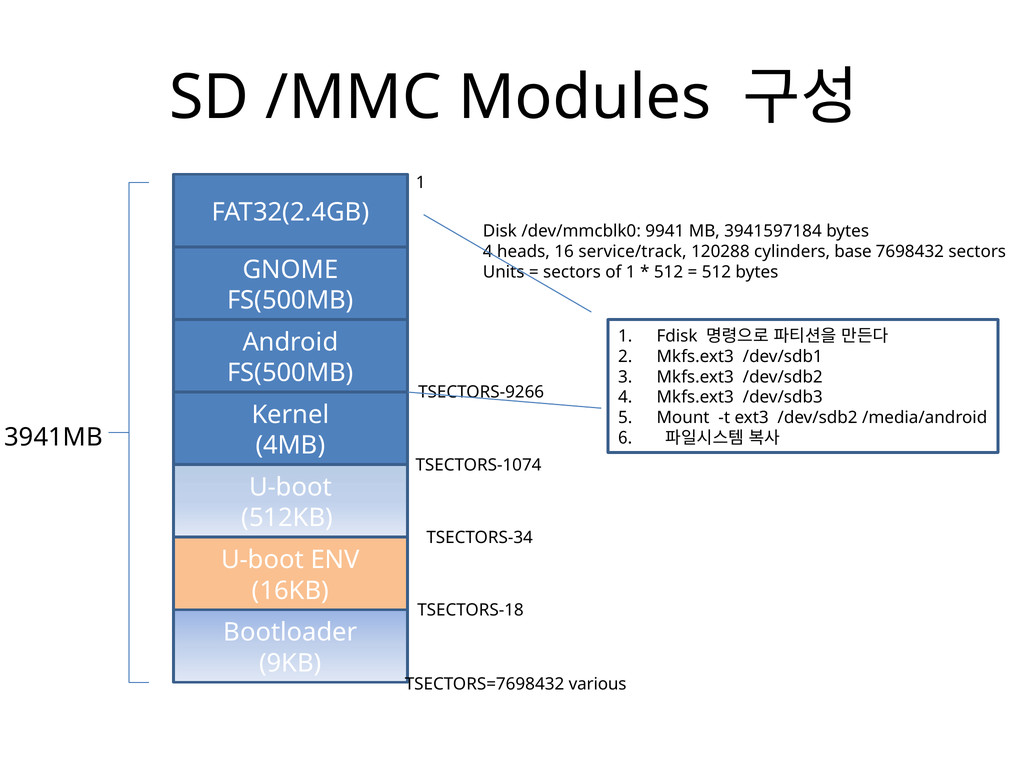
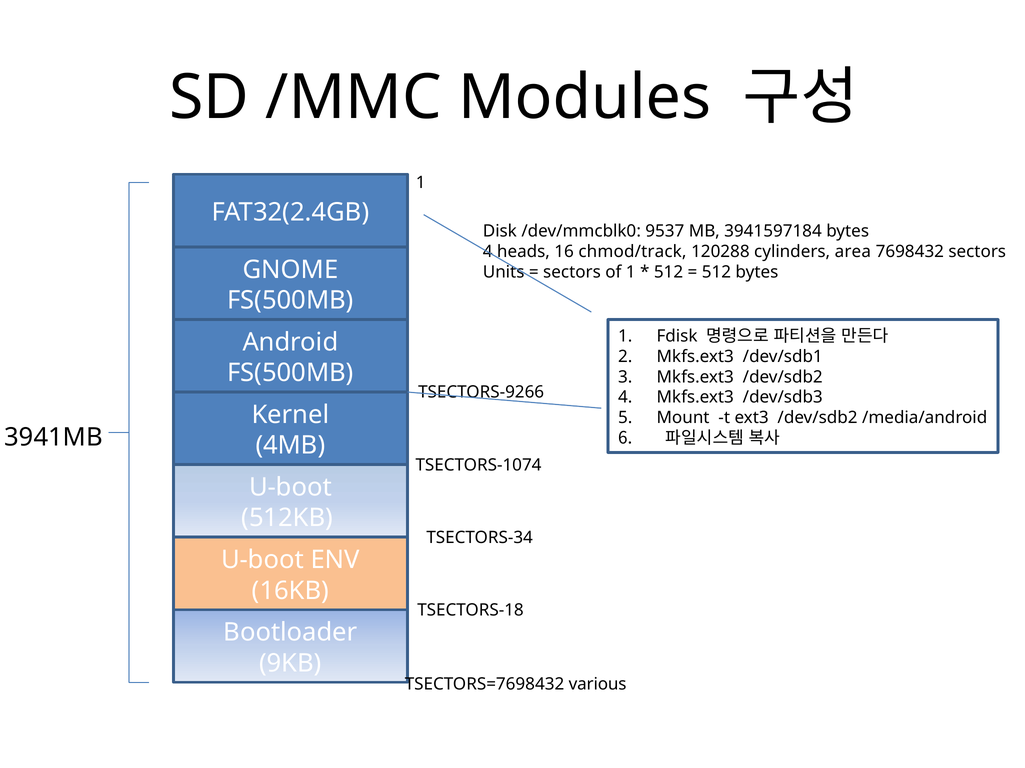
9941: 9941 -> 9537
service/track: service/track -> chmod/track
base: base -> area
